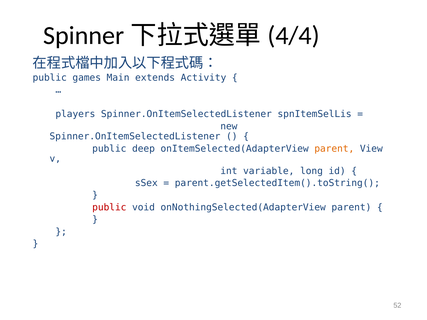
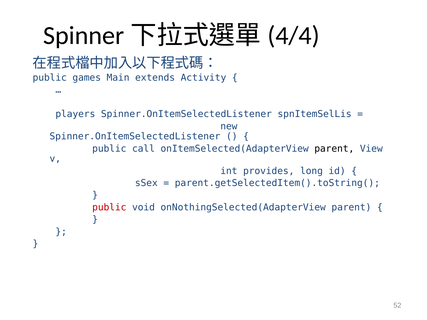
deep: deep -> call
parent at (334, 149) colour: orange -> black
variable: variable -> provides
